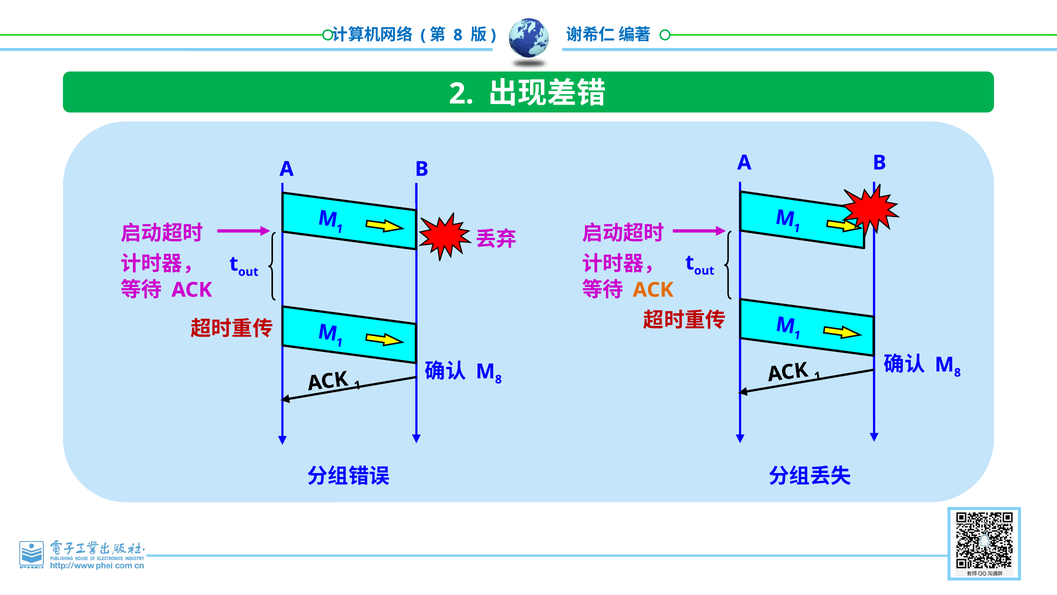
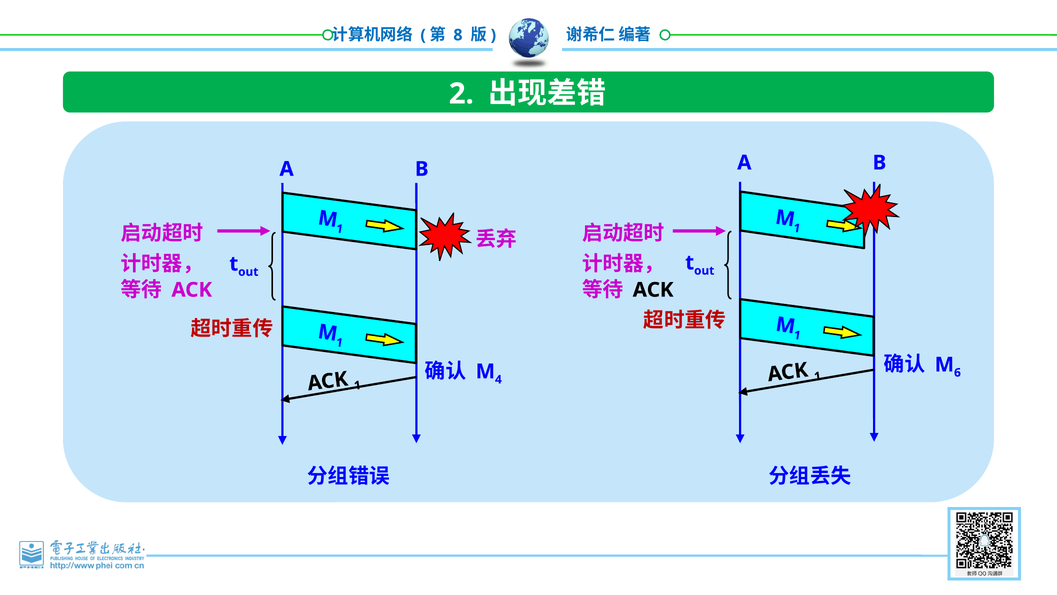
ACK at (653, 290) colour: orange -> black
8 at (957, 372): 8 -> 6
8 at (498, 379): 8 -> 4
